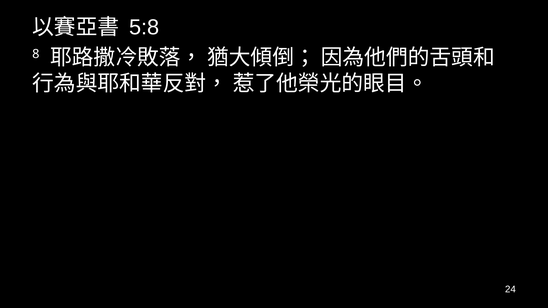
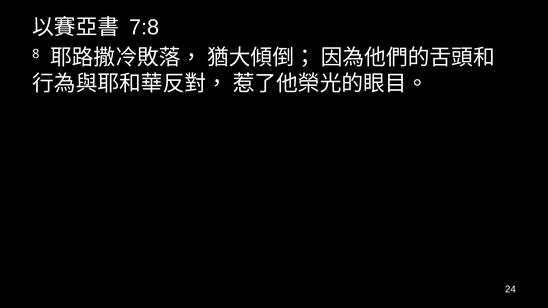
5:8: 5:8 -> 7:8
